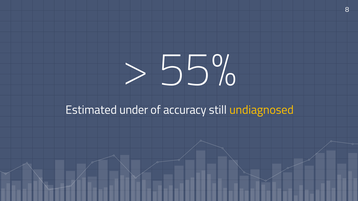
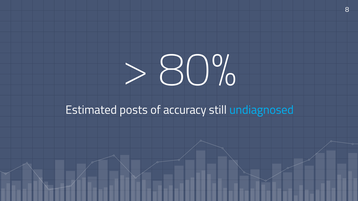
55%: 55% -> 80%
under: under -> posts
undiagnosed colour: yellow -> light blue
